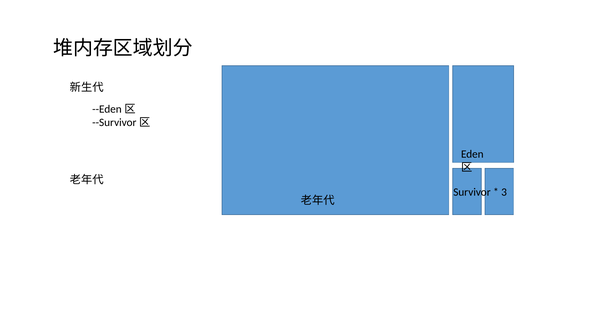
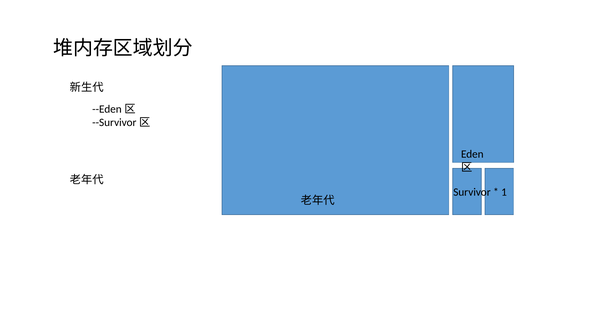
3: 3 -> 1
